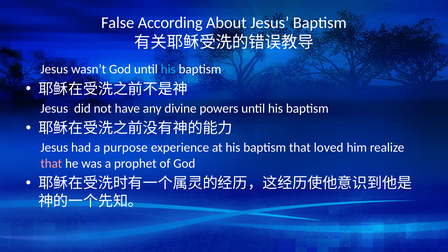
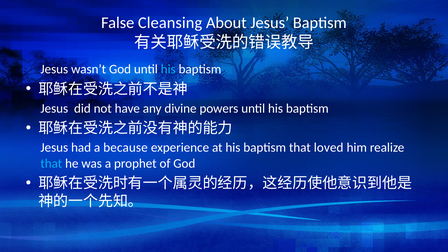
According: According -> Cleansing
purpose: purpose -> because
that at (51, 163) colour: pink -> light blue
